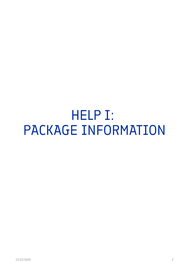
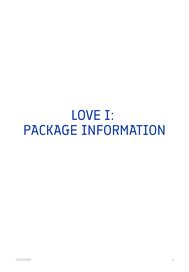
HELP: HELP -> LOVE
